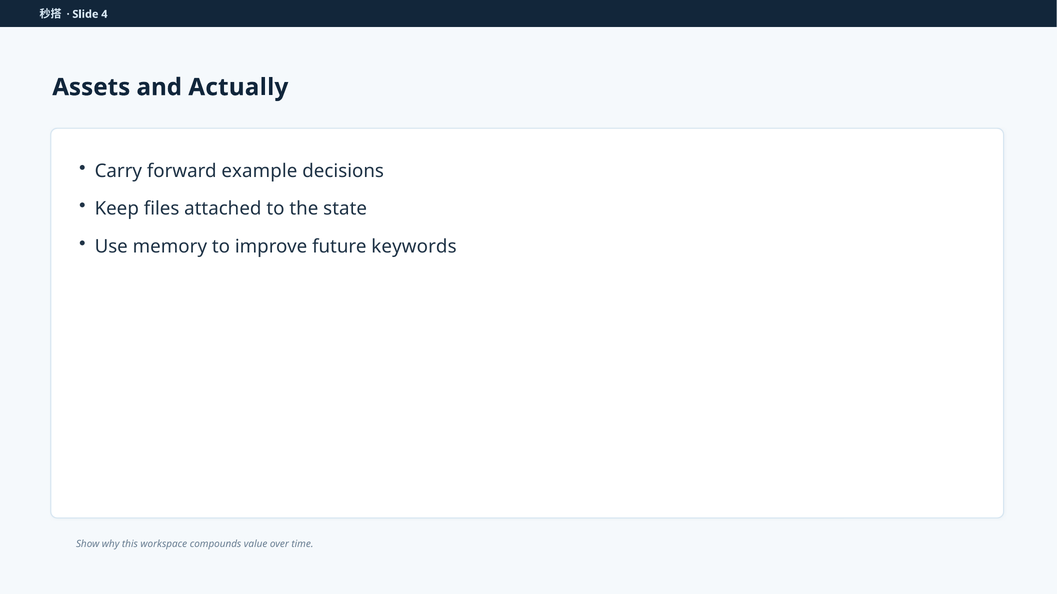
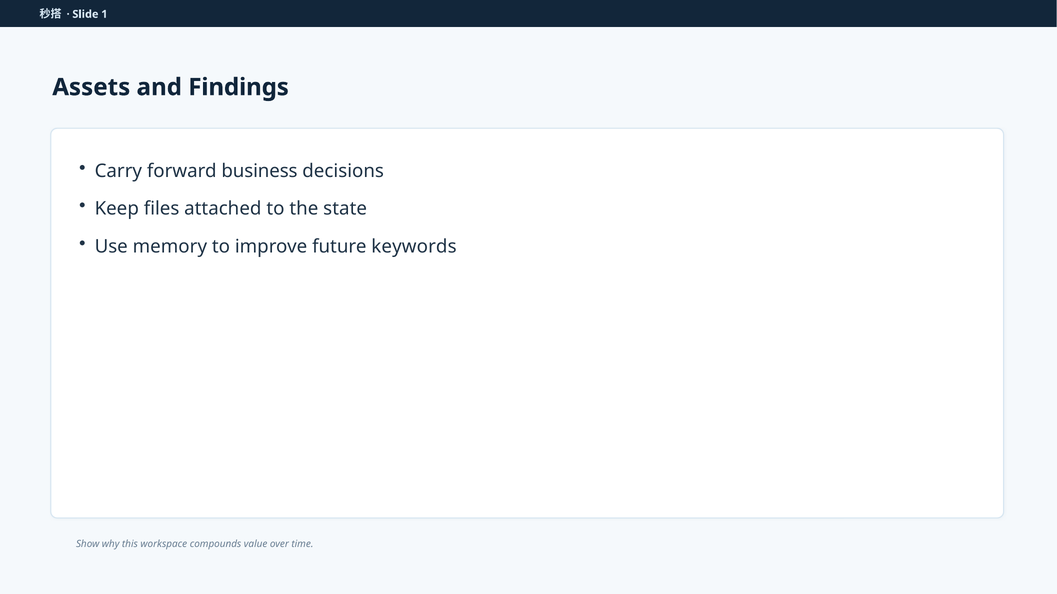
4: 4 -> 1
Actually: Actually -> Findings
example: example -> business
